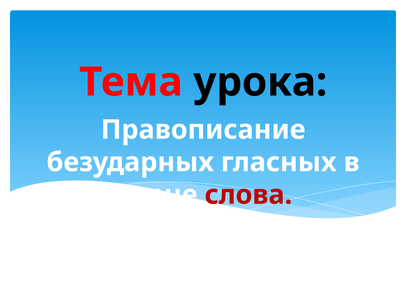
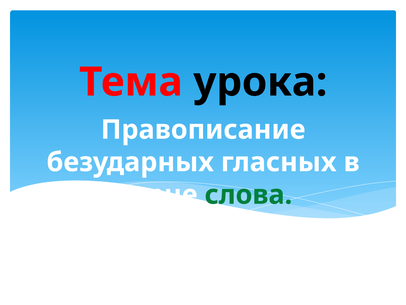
слова colour: red -> green
